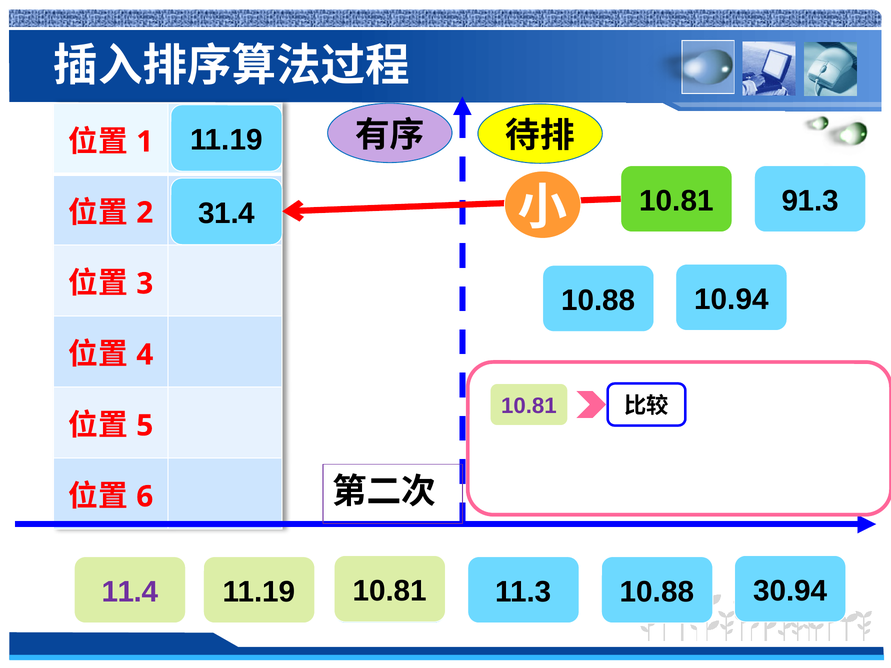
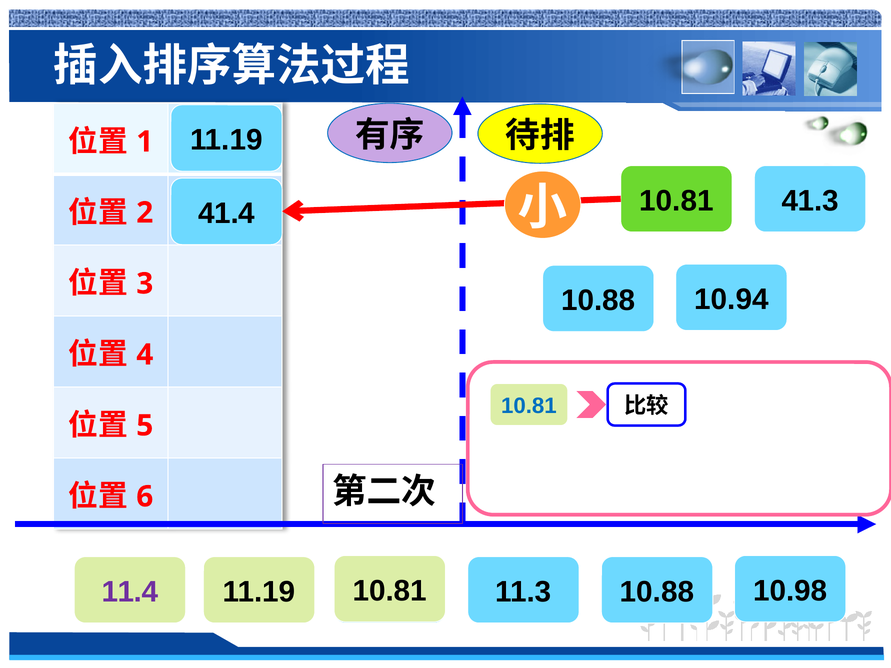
91.3: 91.3 -> 41.3
31.4: 31.4 -> 41.4
10.81 at (529, 406) colour: purple -> blue
30.94: 30.94 -> 10.98
